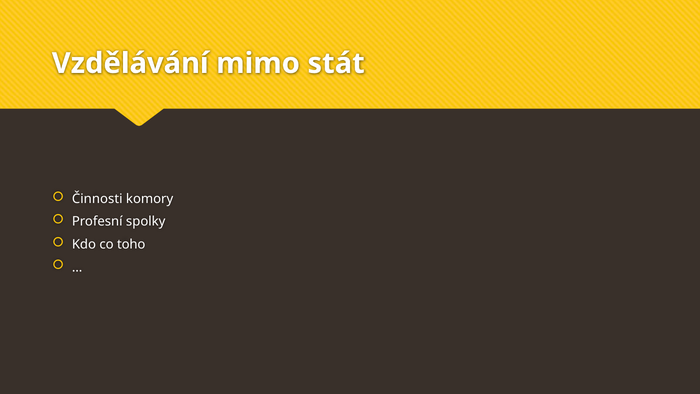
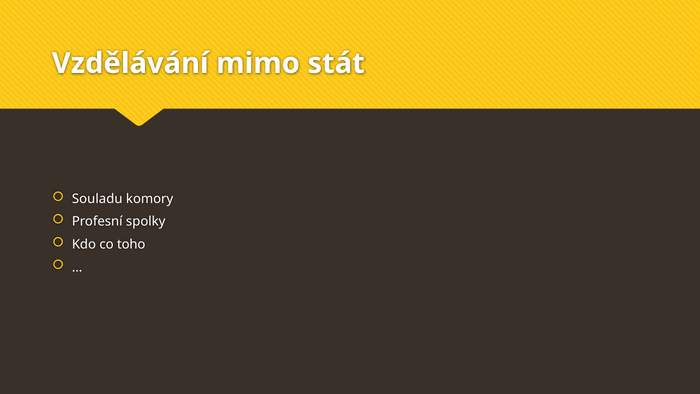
Činnosti: Činnosti -> Souladu
